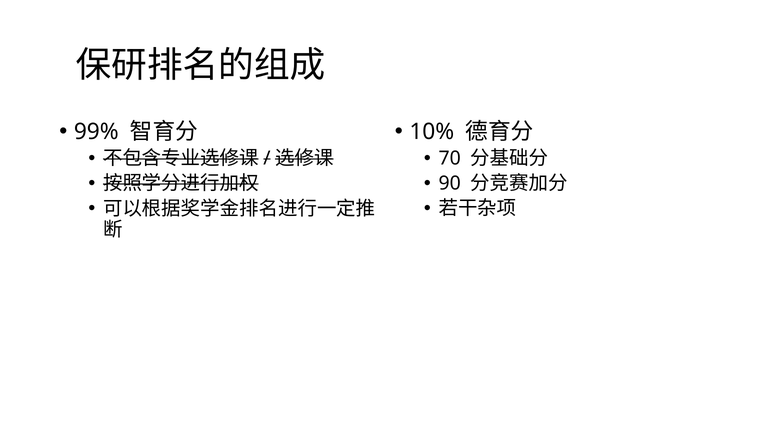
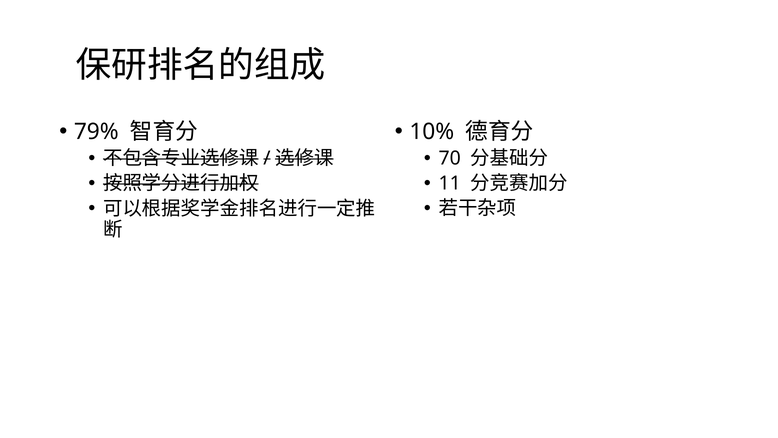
99%: 99% -> 79%
90: 90 -> 11
